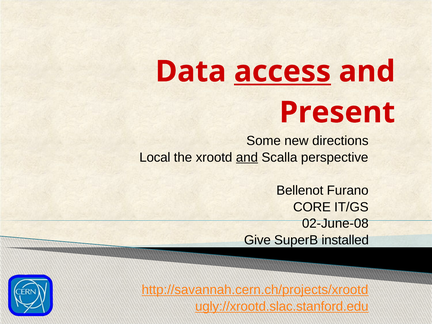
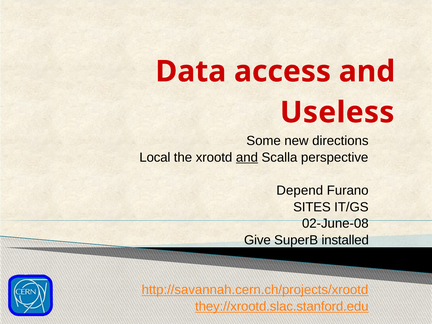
access underline: present -> none
Present: Present -> Useless
Bellenot: Bellenot -> Depend
CORE: CORE -> SITES
ugly://xrootd.slac.stanford.edu: ugly://xrootd.slac.stanford.edu -> they://xrootd.slac.stanford.edu
